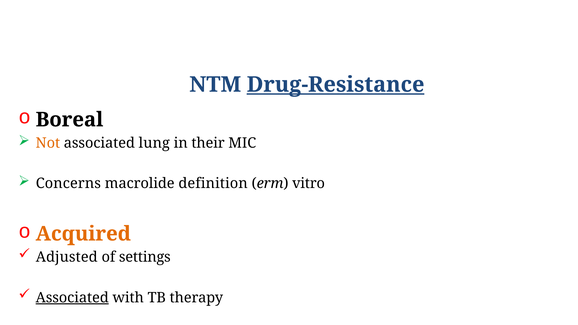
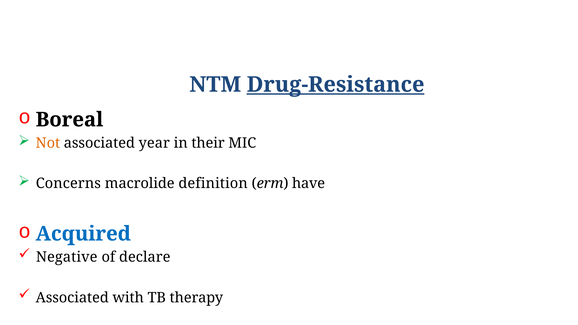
lung: lung -> year
vitro: vitro -> have
Acquired colour: orange -> blue
Adjusted: Adjusted -> Negative
settings: settings -> declare
Associated at (72, 298) underline: present -> none
